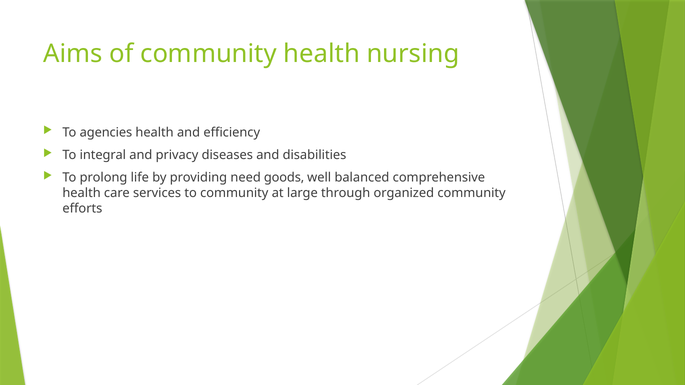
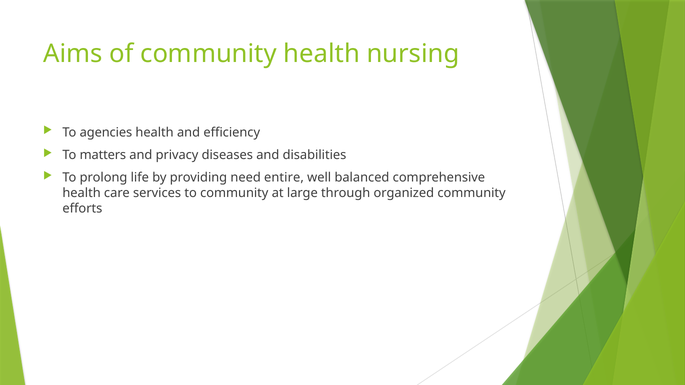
integral: integral -> matters
goods: goods -> entire
